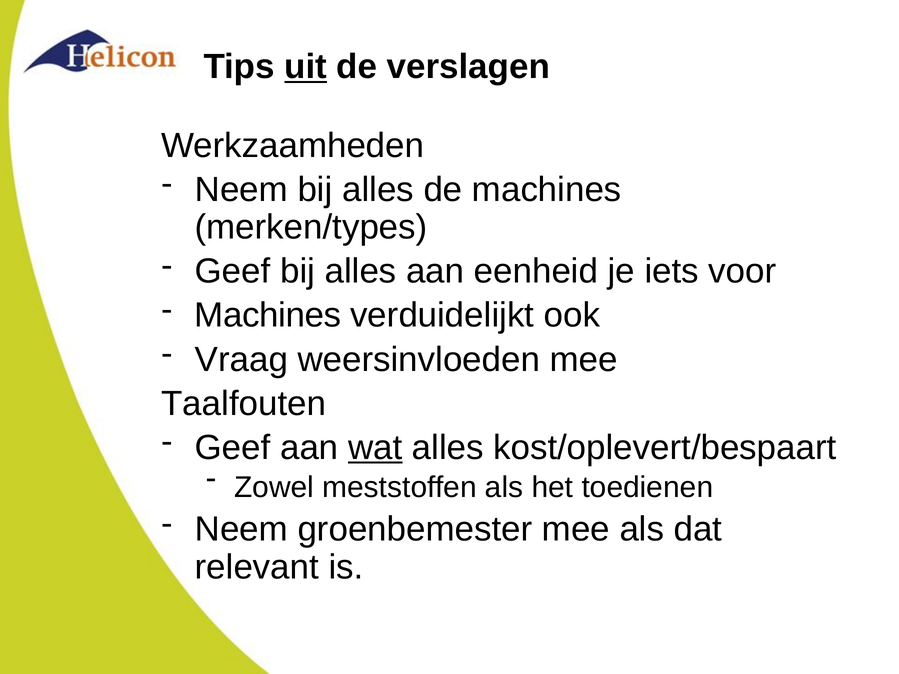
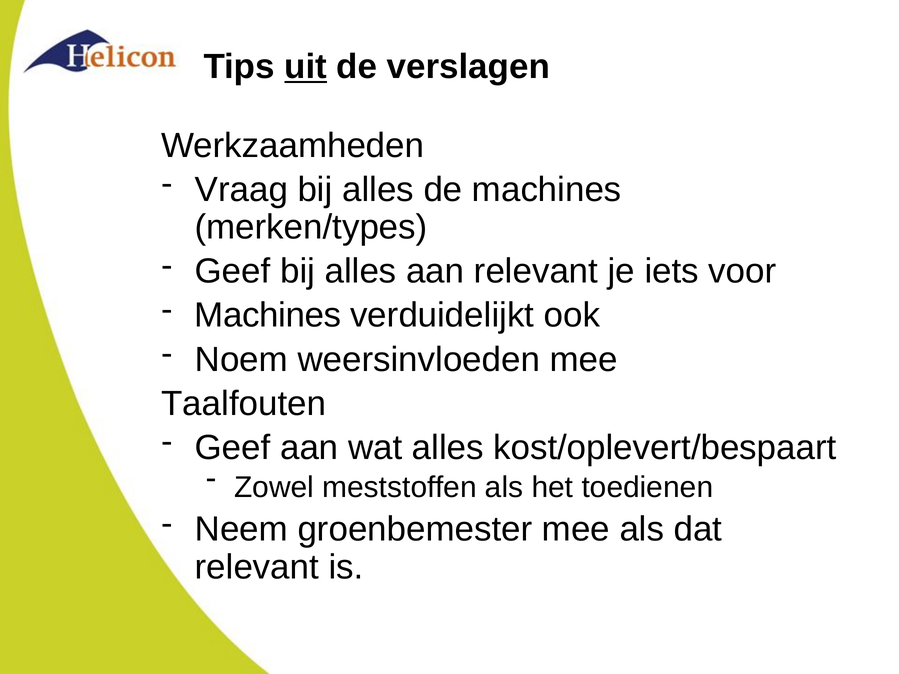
Neem at (241, 190): Neem -> Vraag
aan eenheid: eenheid -> relevant
Vraag: Vraag -> Noem
wat underline: present -> none
